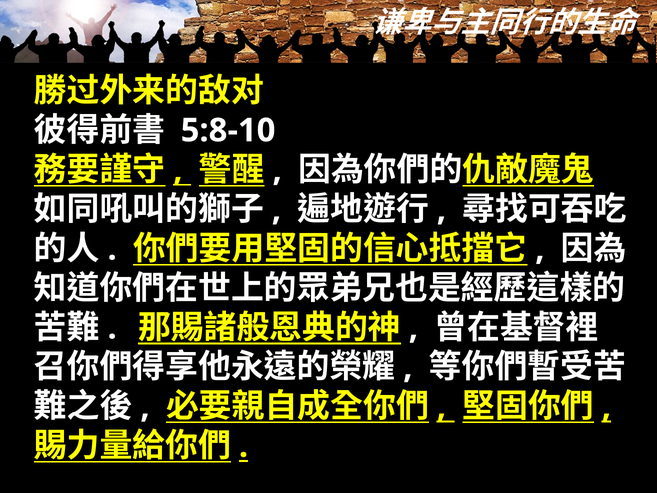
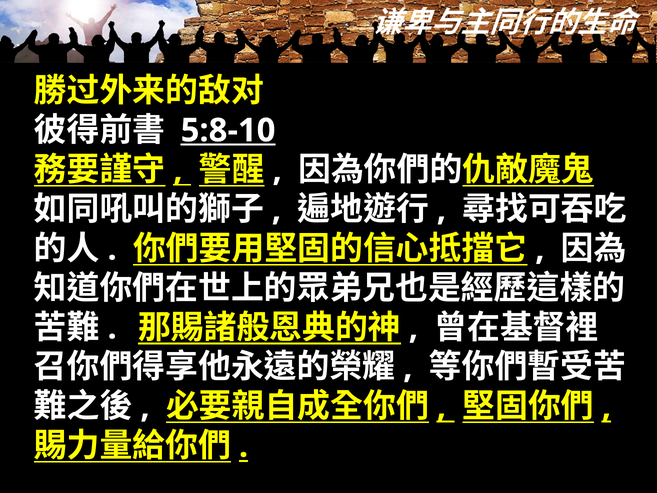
5:8-10 underline: none -> present
